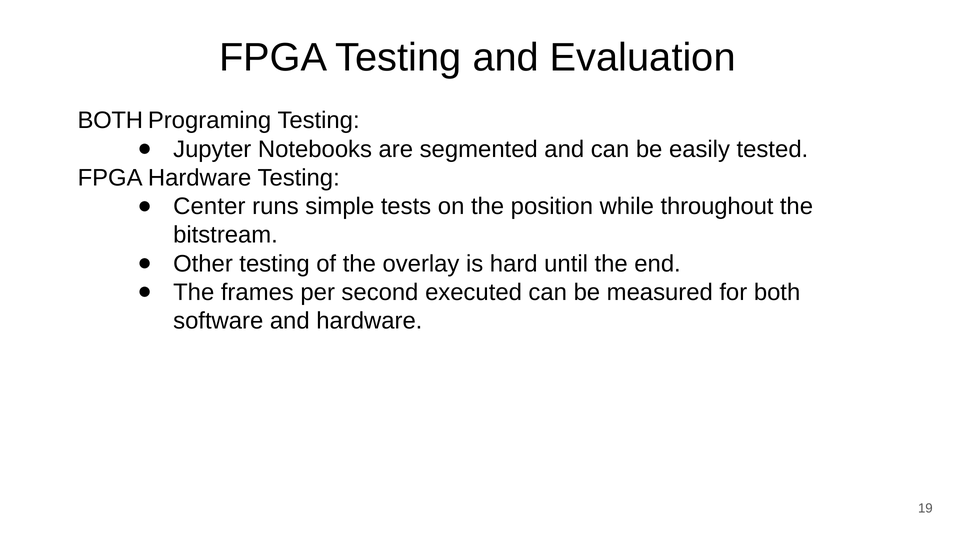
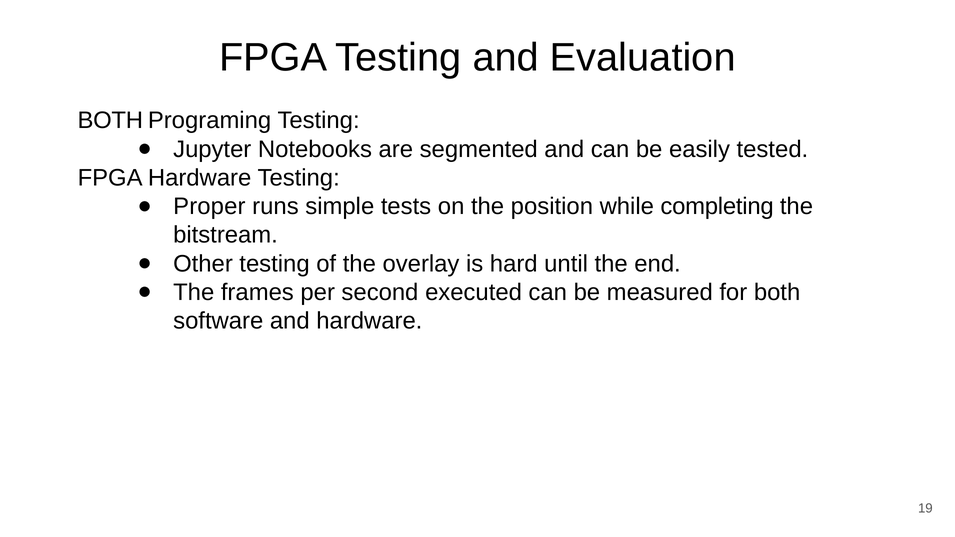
Center: Center -> Proper
throughout: throughout -> completing
